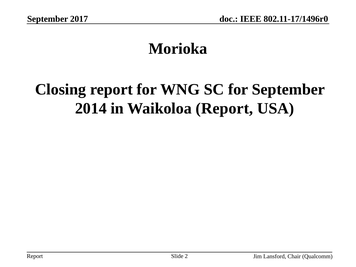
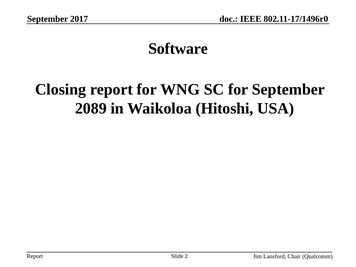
Morioka: Morioka -> Software
2014: 2014 -> 2089
Waikoloa Report: Report -> Hitoshi
